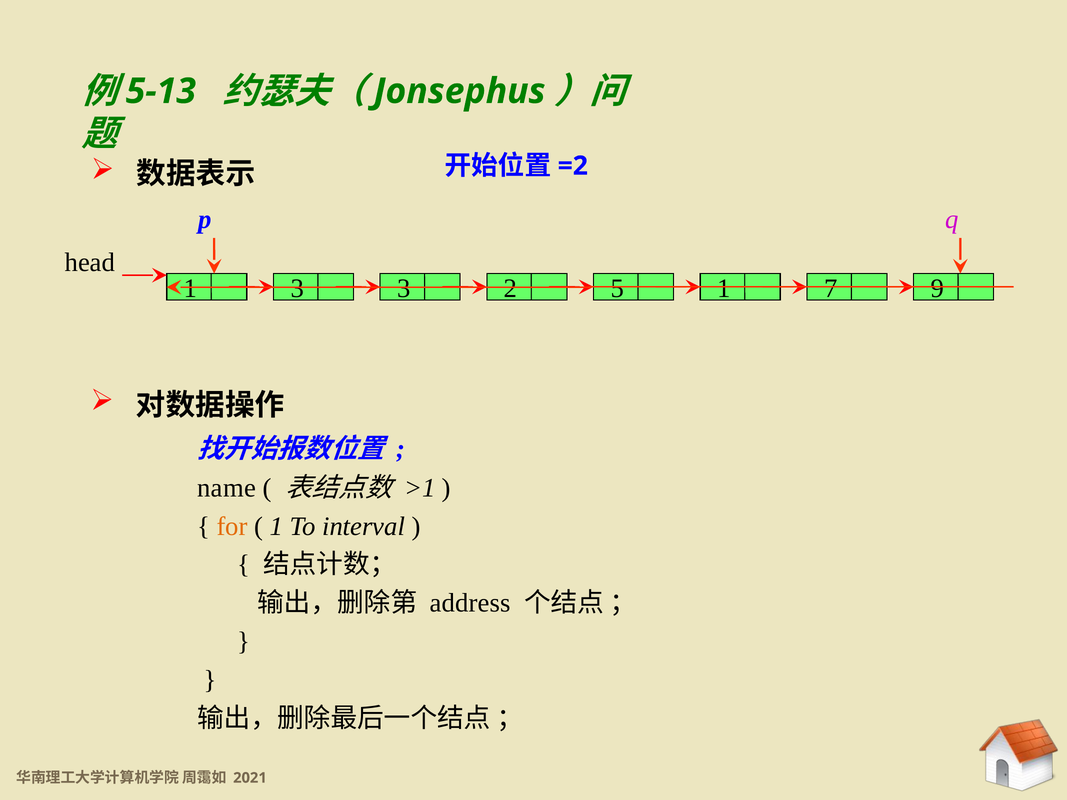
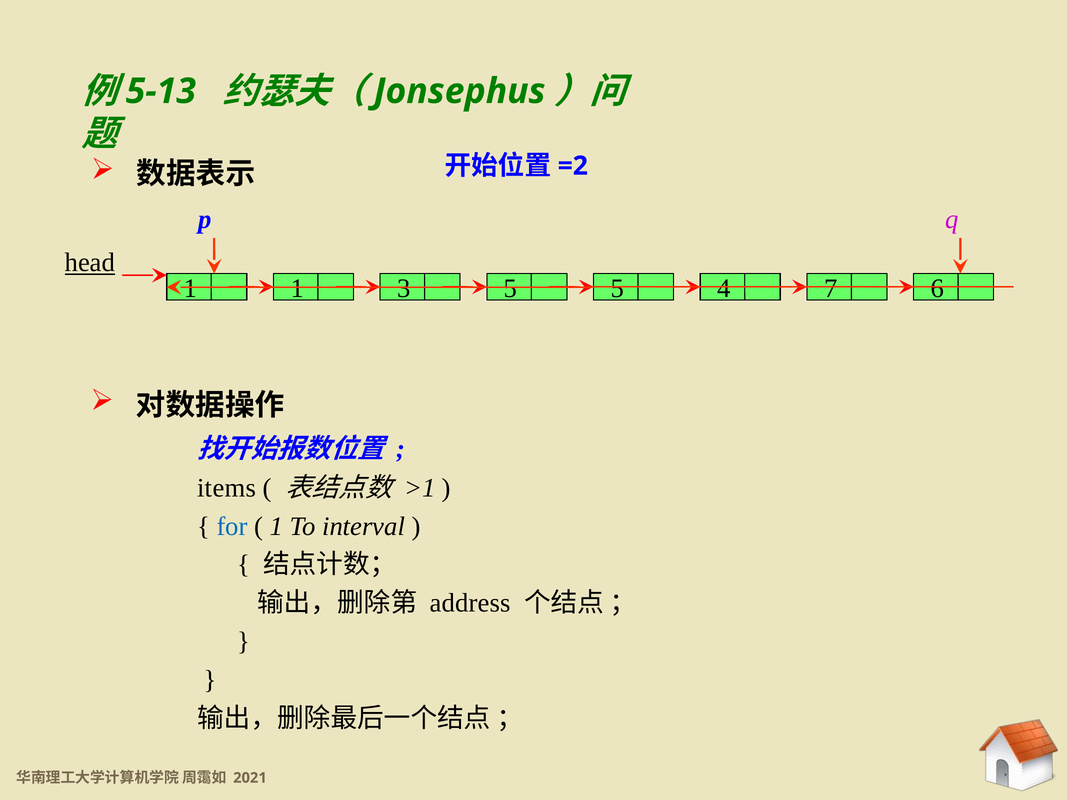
head underline: none -> present
1 3: 3 -> 1
3 2: 2 -> 5
5 1: 1 -> 4
9: 9 -> 6
name: name -> items
for colour: orange -> blue
